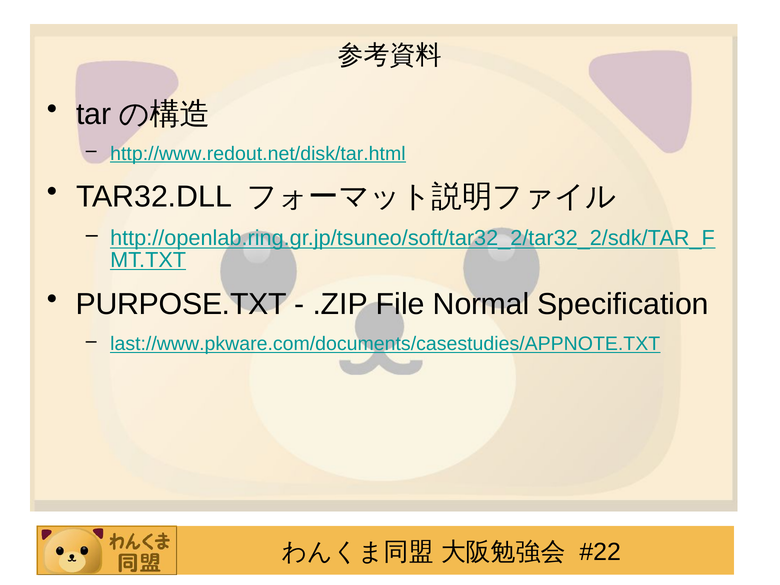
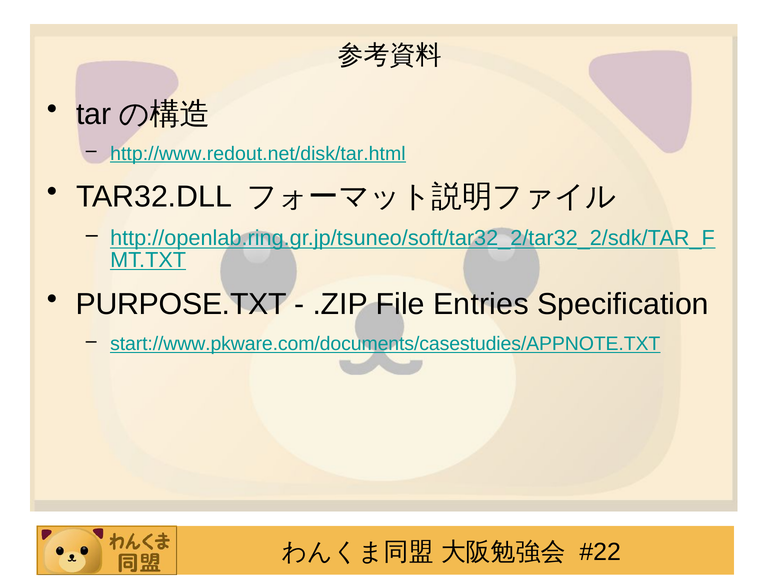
Normal: Normal -> Entries
last://www.pkware.com/documents/casestudies/APPNOTE.TXT: last://www.pkware.com/documents/casestudies/APPNOTE.TXT -> start://www.pkware.com/documents/casestudies/APPNOTE.TXT
